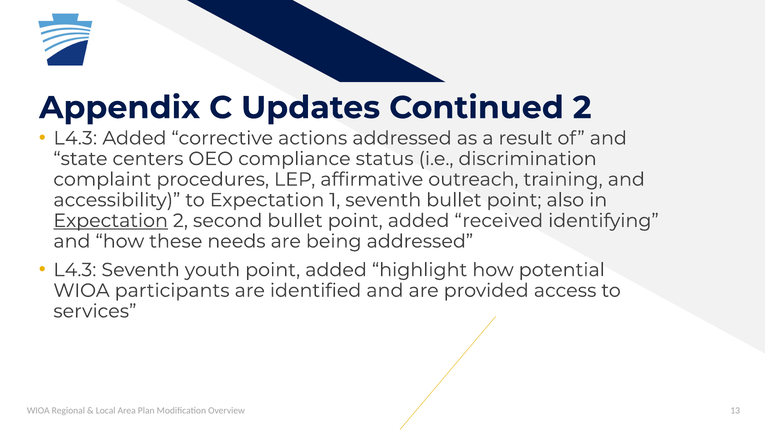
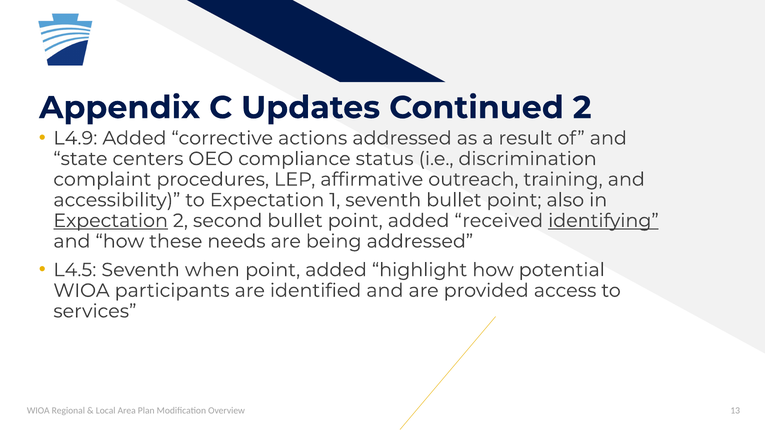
L4.3 at (75, 138): L4.3 -> L4.9
identifying underline: none -> present
L4.3 at (75, 270): L4.3 -> L4.5
youth: youth -> when
